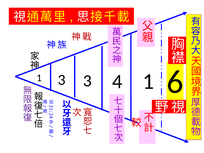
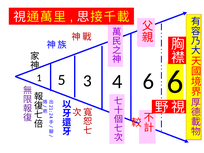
1 3: 3 -> 5
4 1: 1 -> 6
